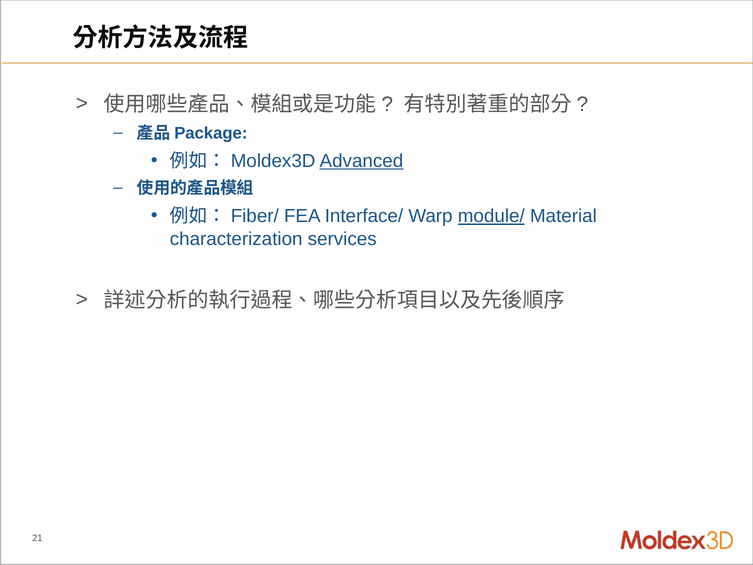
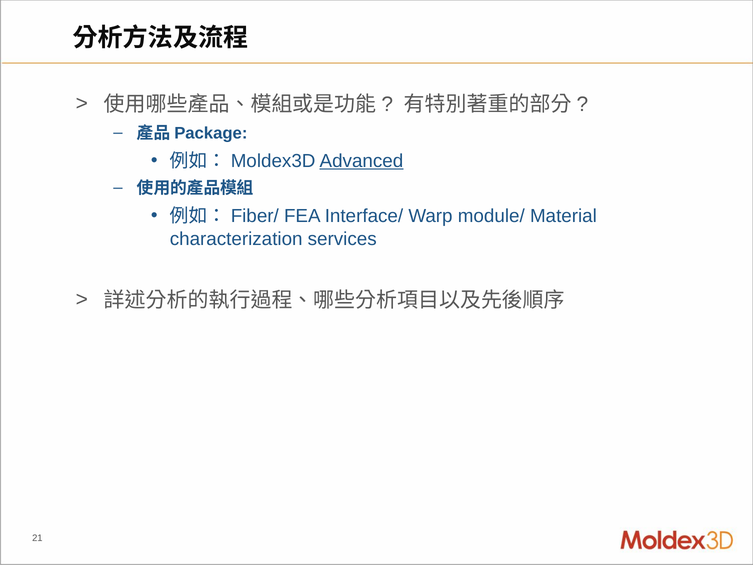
module/ underline: present -> none
